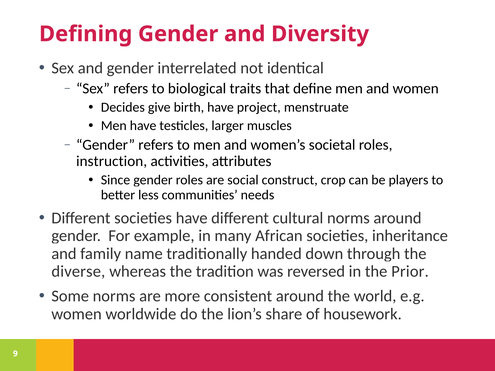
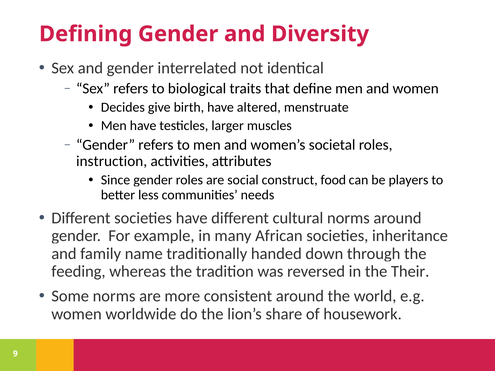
project: project -> altered
crop: crop -> food
diverse: diverse -> feeding
Prior: Prior -> Their
